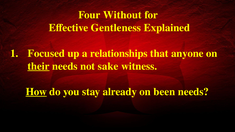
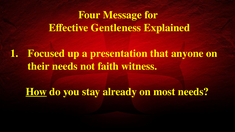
Without: Without -> Message
relationships: relationships -> presentation
their underline: present -> none
sake: sake -> faith
been: been -> most
